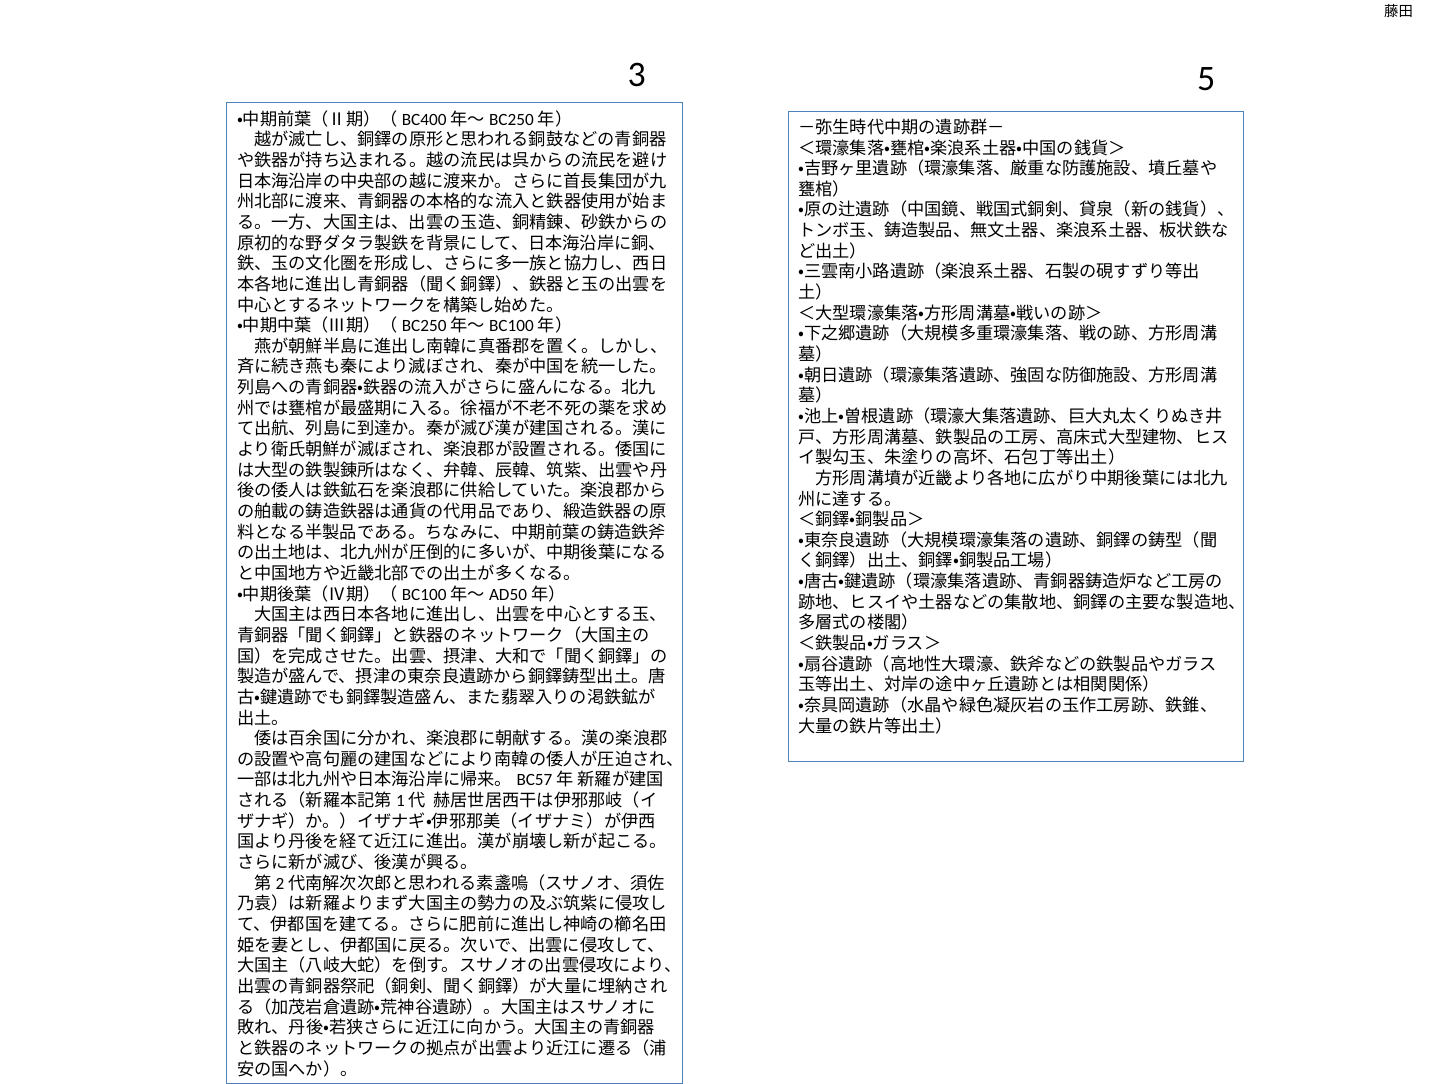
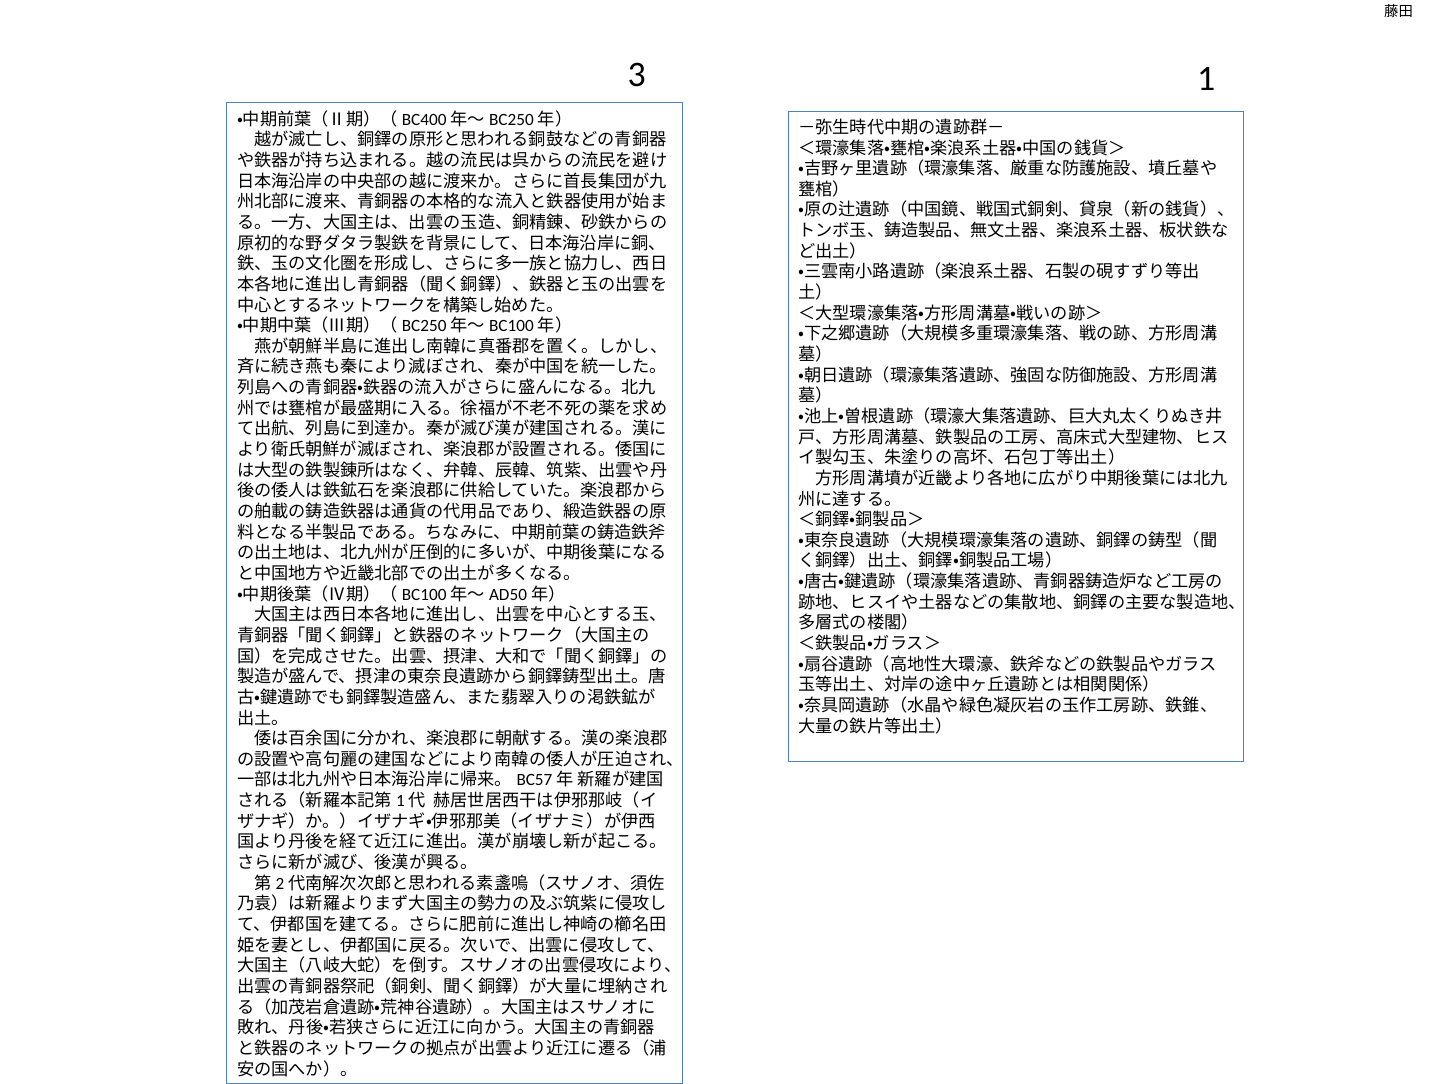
5: 5 -> 1
